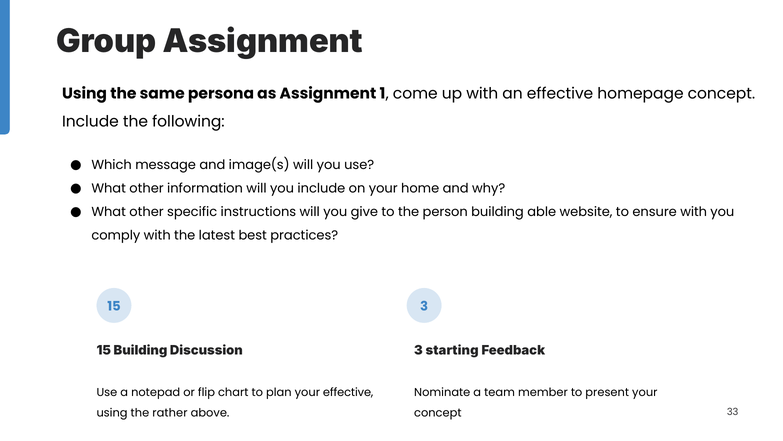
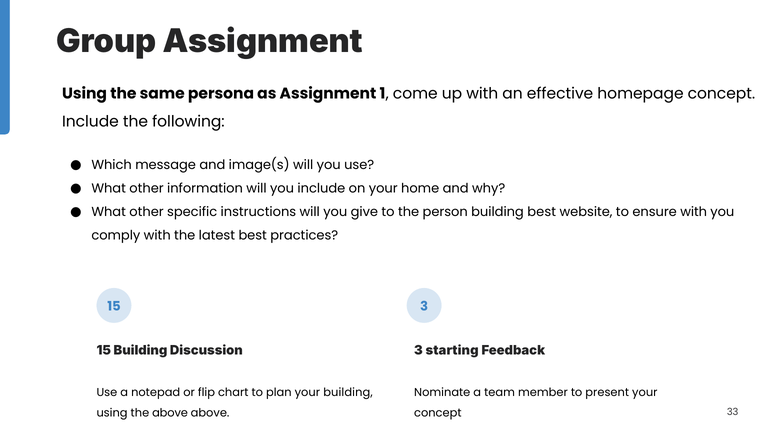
building able: able -> best
your effective: effective -> building
the rather: rather -> above
